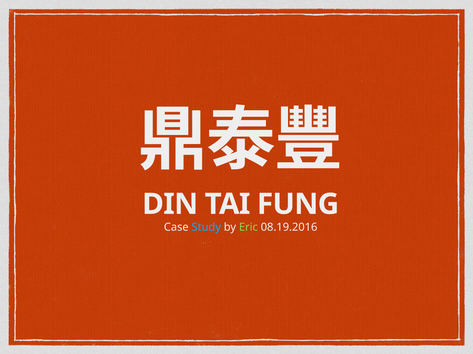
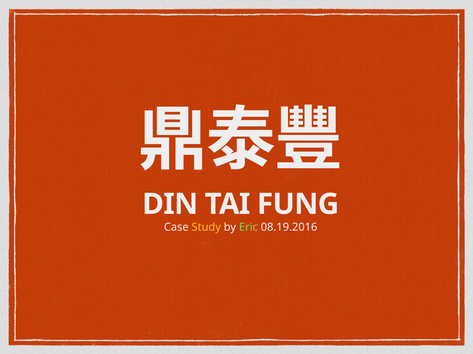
Study colour: light blue -> yellow
